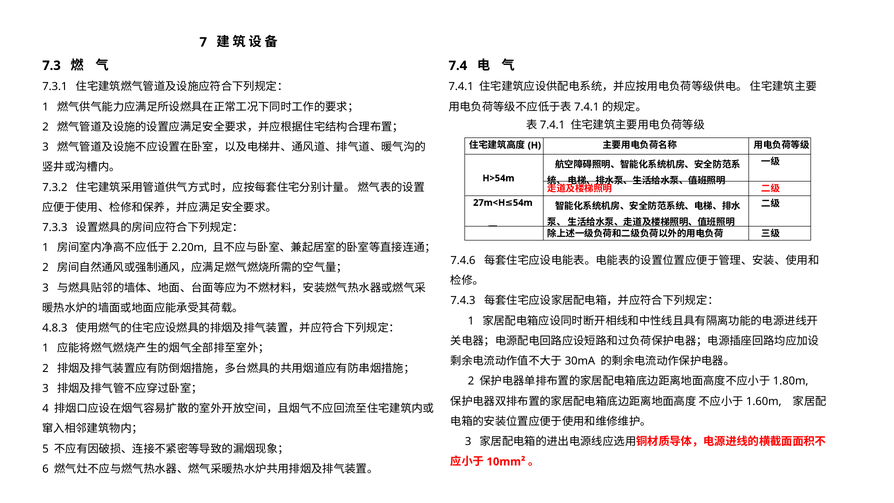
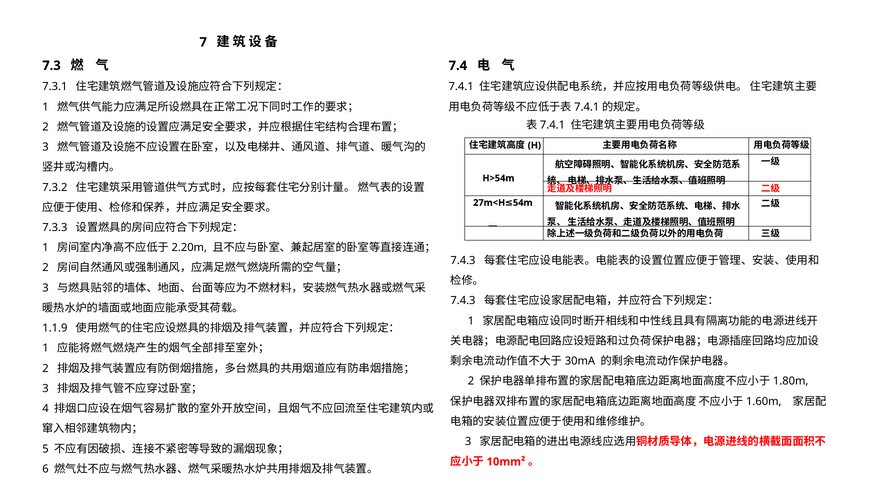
7.4.6 at (463, 260): 7.4.6 -> 7.4.3
4.8.3: 4.8.3 -> 1.1.9
